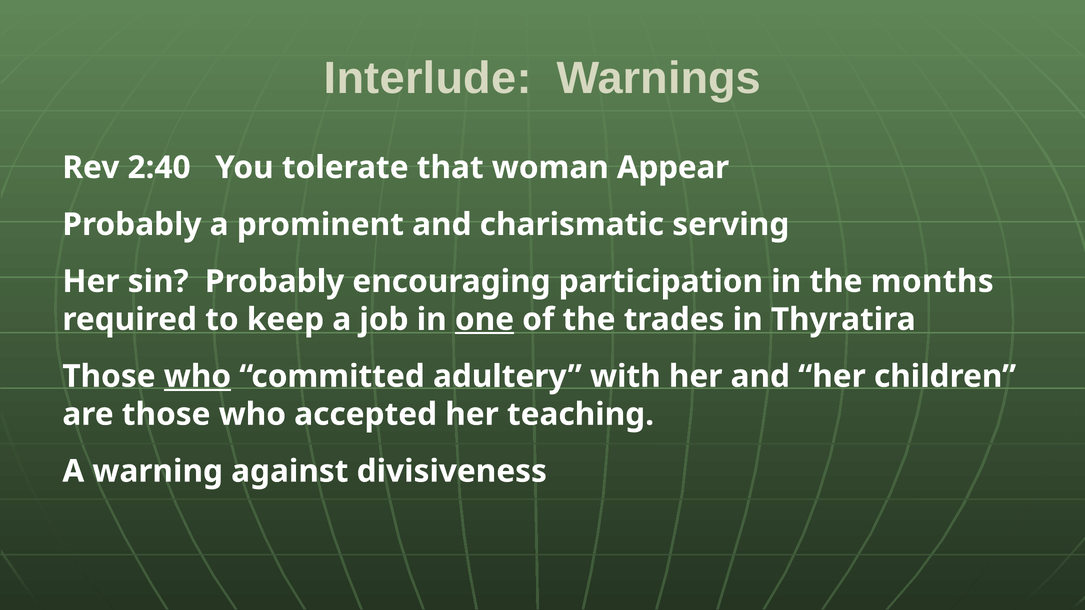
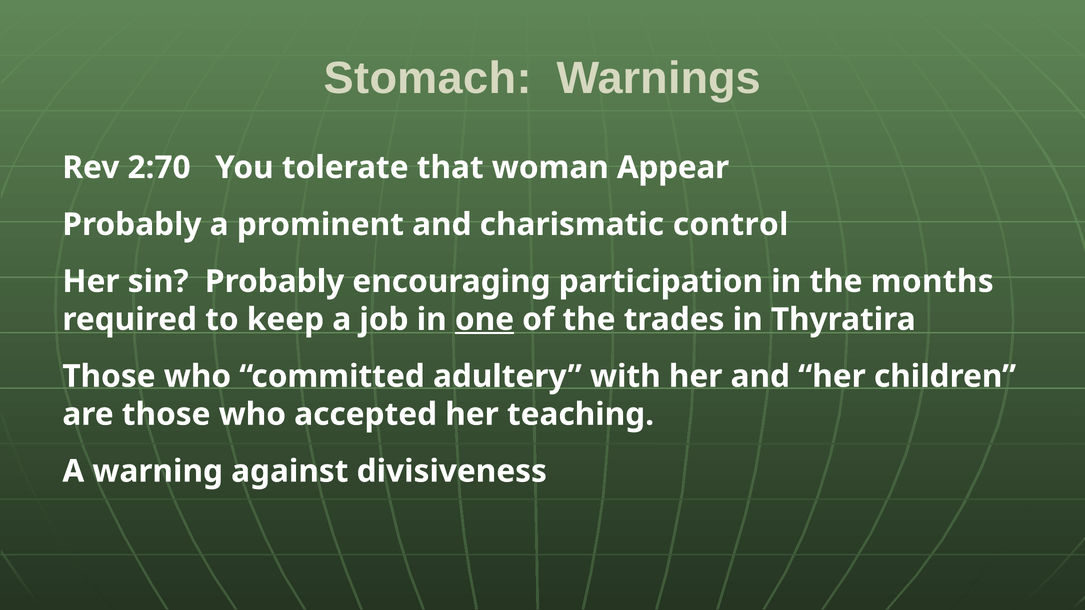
Interlude: Interlude -> Stomach
2:40: 2:40 -> 2:70
serving: serving -> control
who at (197, 377) underline: present -> none
